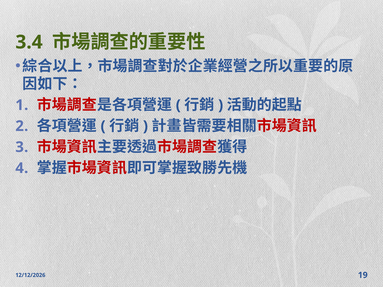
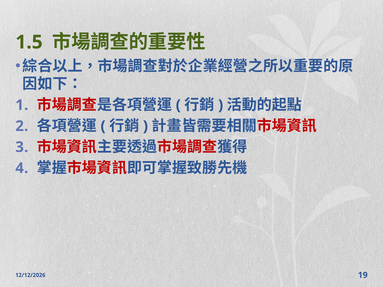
3.4: 3.4 -> 1.5
